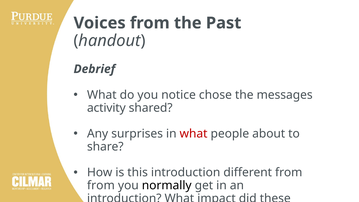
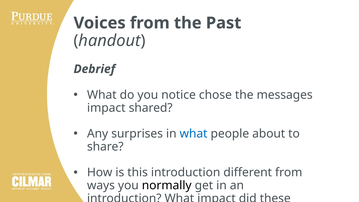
activity at (106, 108): activity -> impact
what at (194, 134) colour: red -> blue
from at (101, 185): from -> ways
